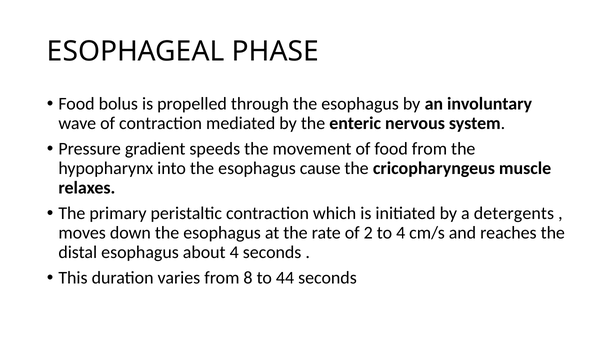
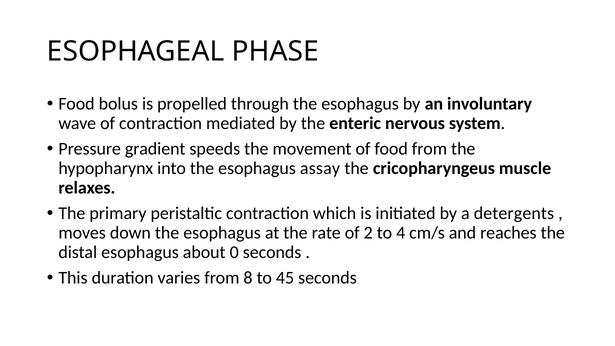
cause: cause -> assay
about 4: 4 -> 0
44: 44 -> 45
